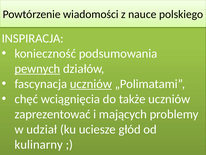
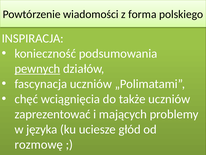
nauce: nauce -> forma
uczniów at (91, 84) underline: present -> none
udział: udział -> języka
kulinarny: kulinarny -> rozmowę
